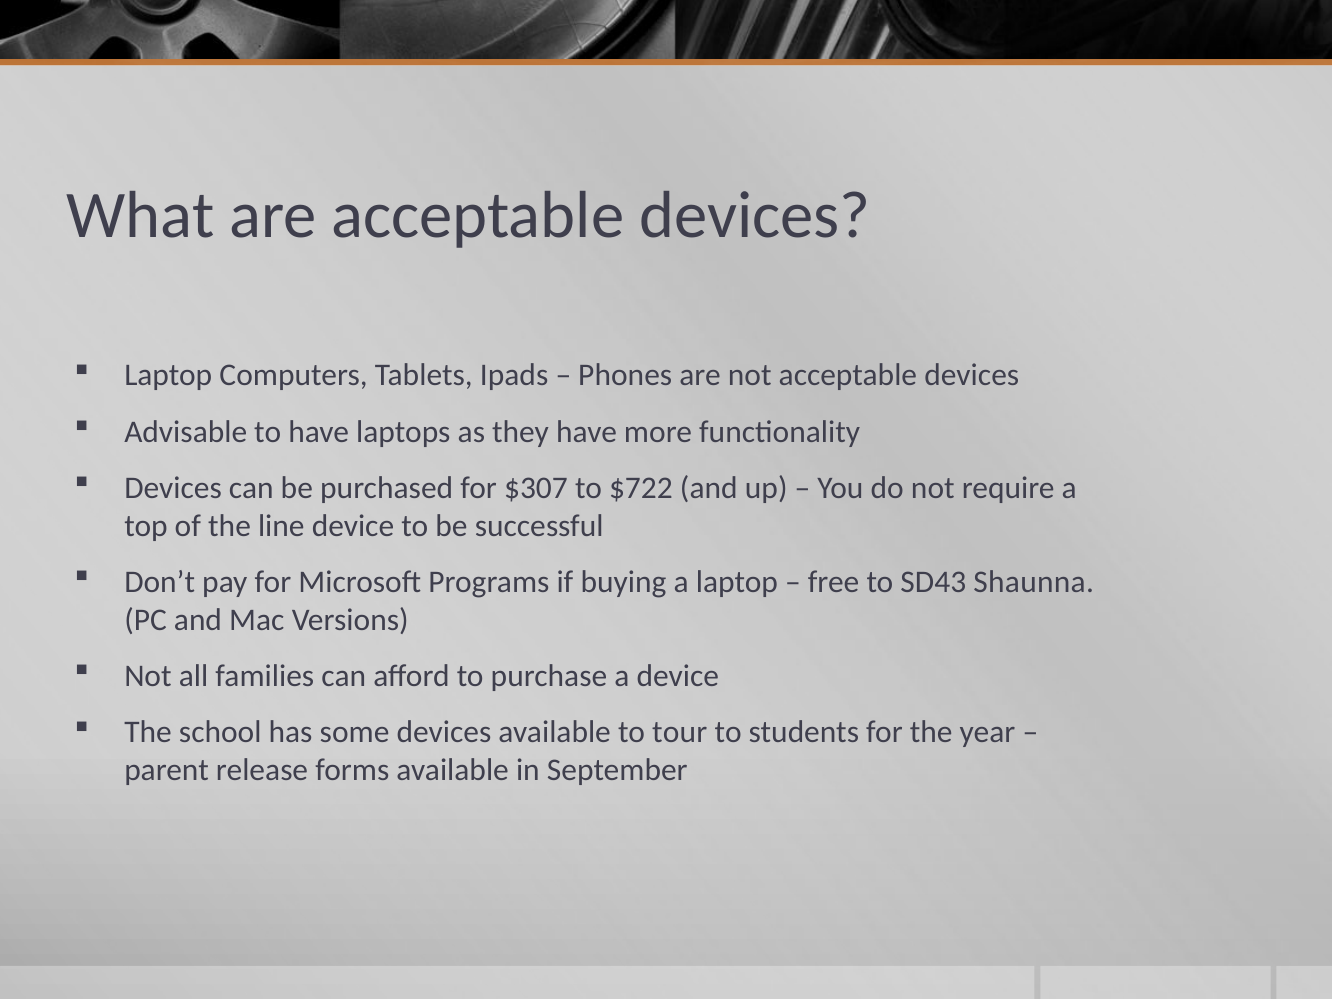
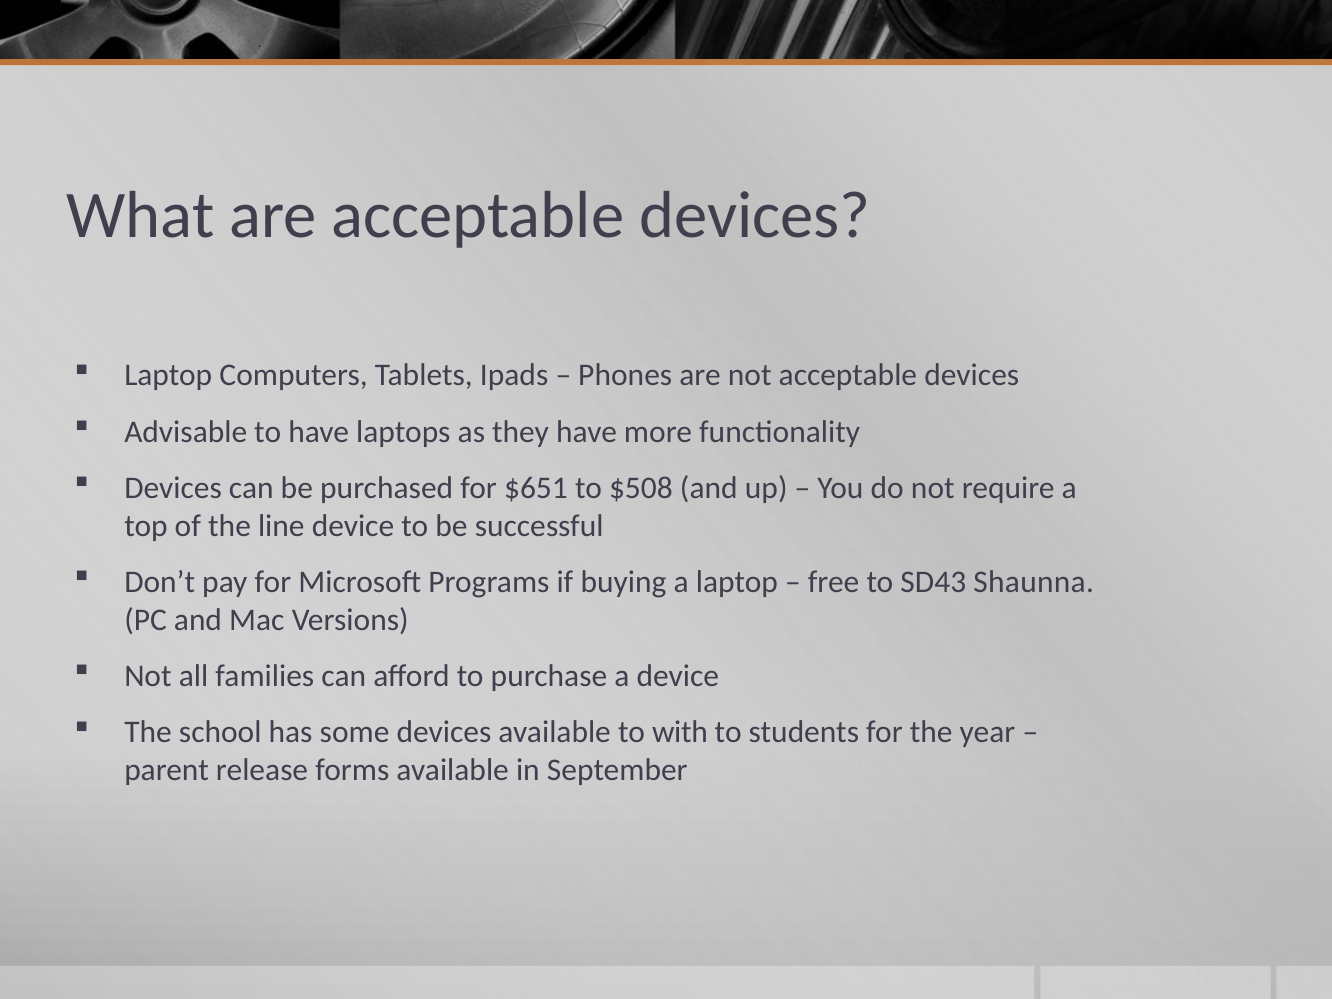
$307: $307 -> $651
$722: $722 -> $508
tour: tour -> with
